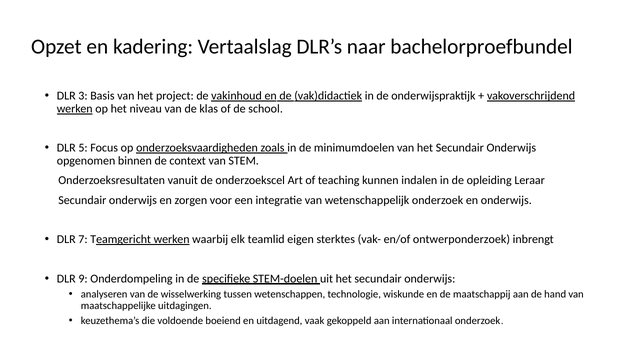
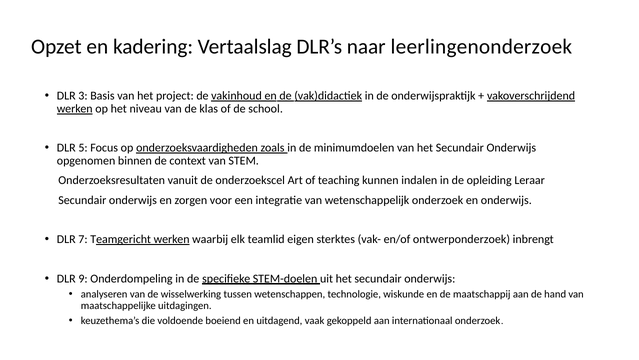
bachelorproefbundel: bachelorproefbundel -> leerlingenonderzoek
